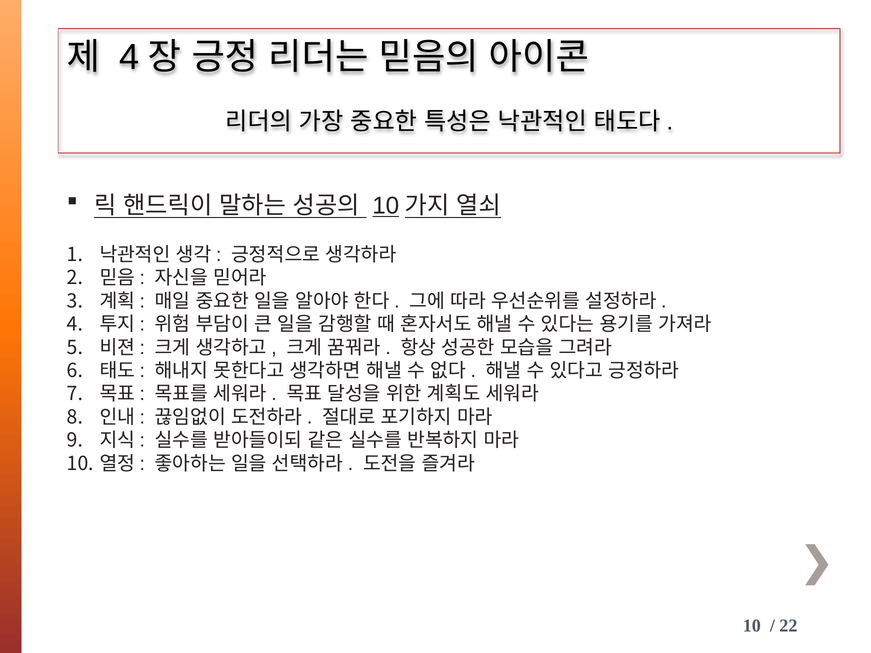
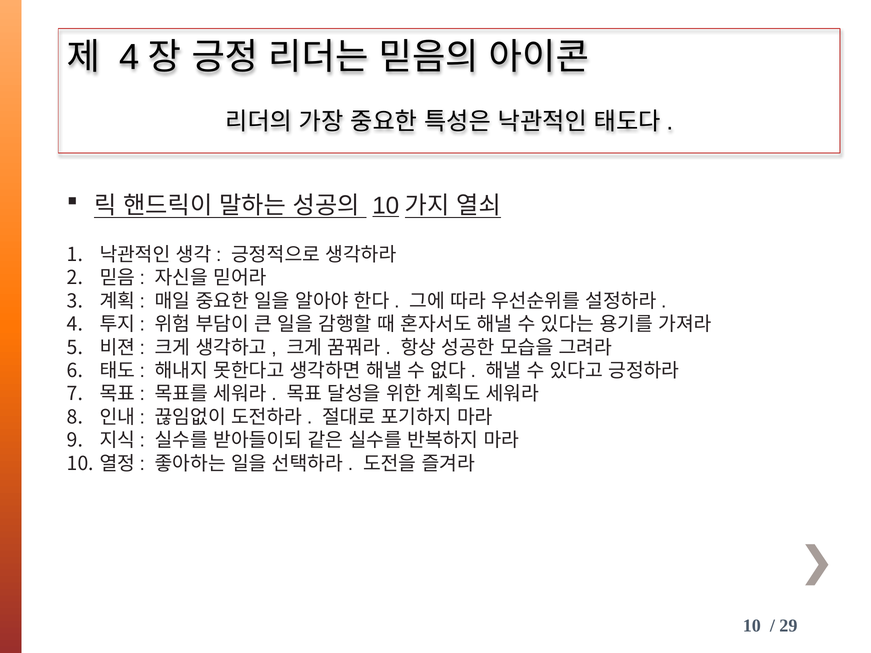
22: 22 -> 29
